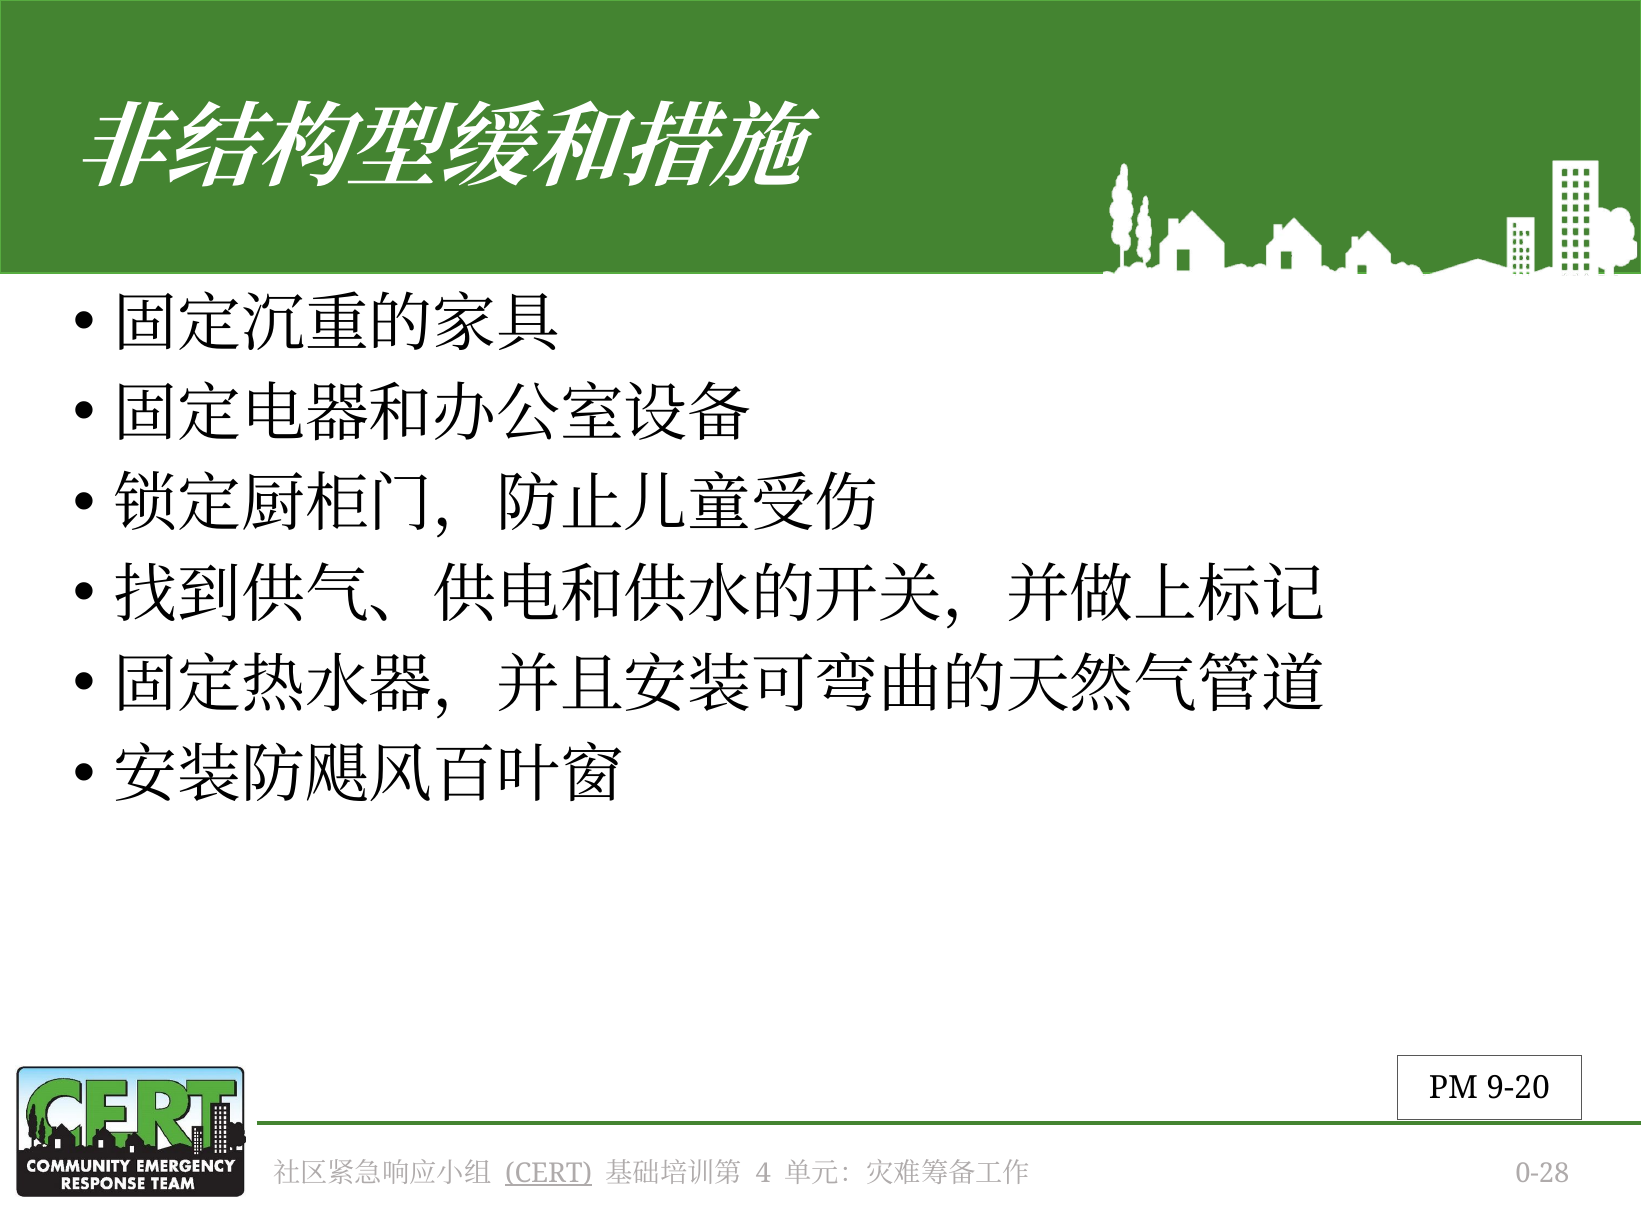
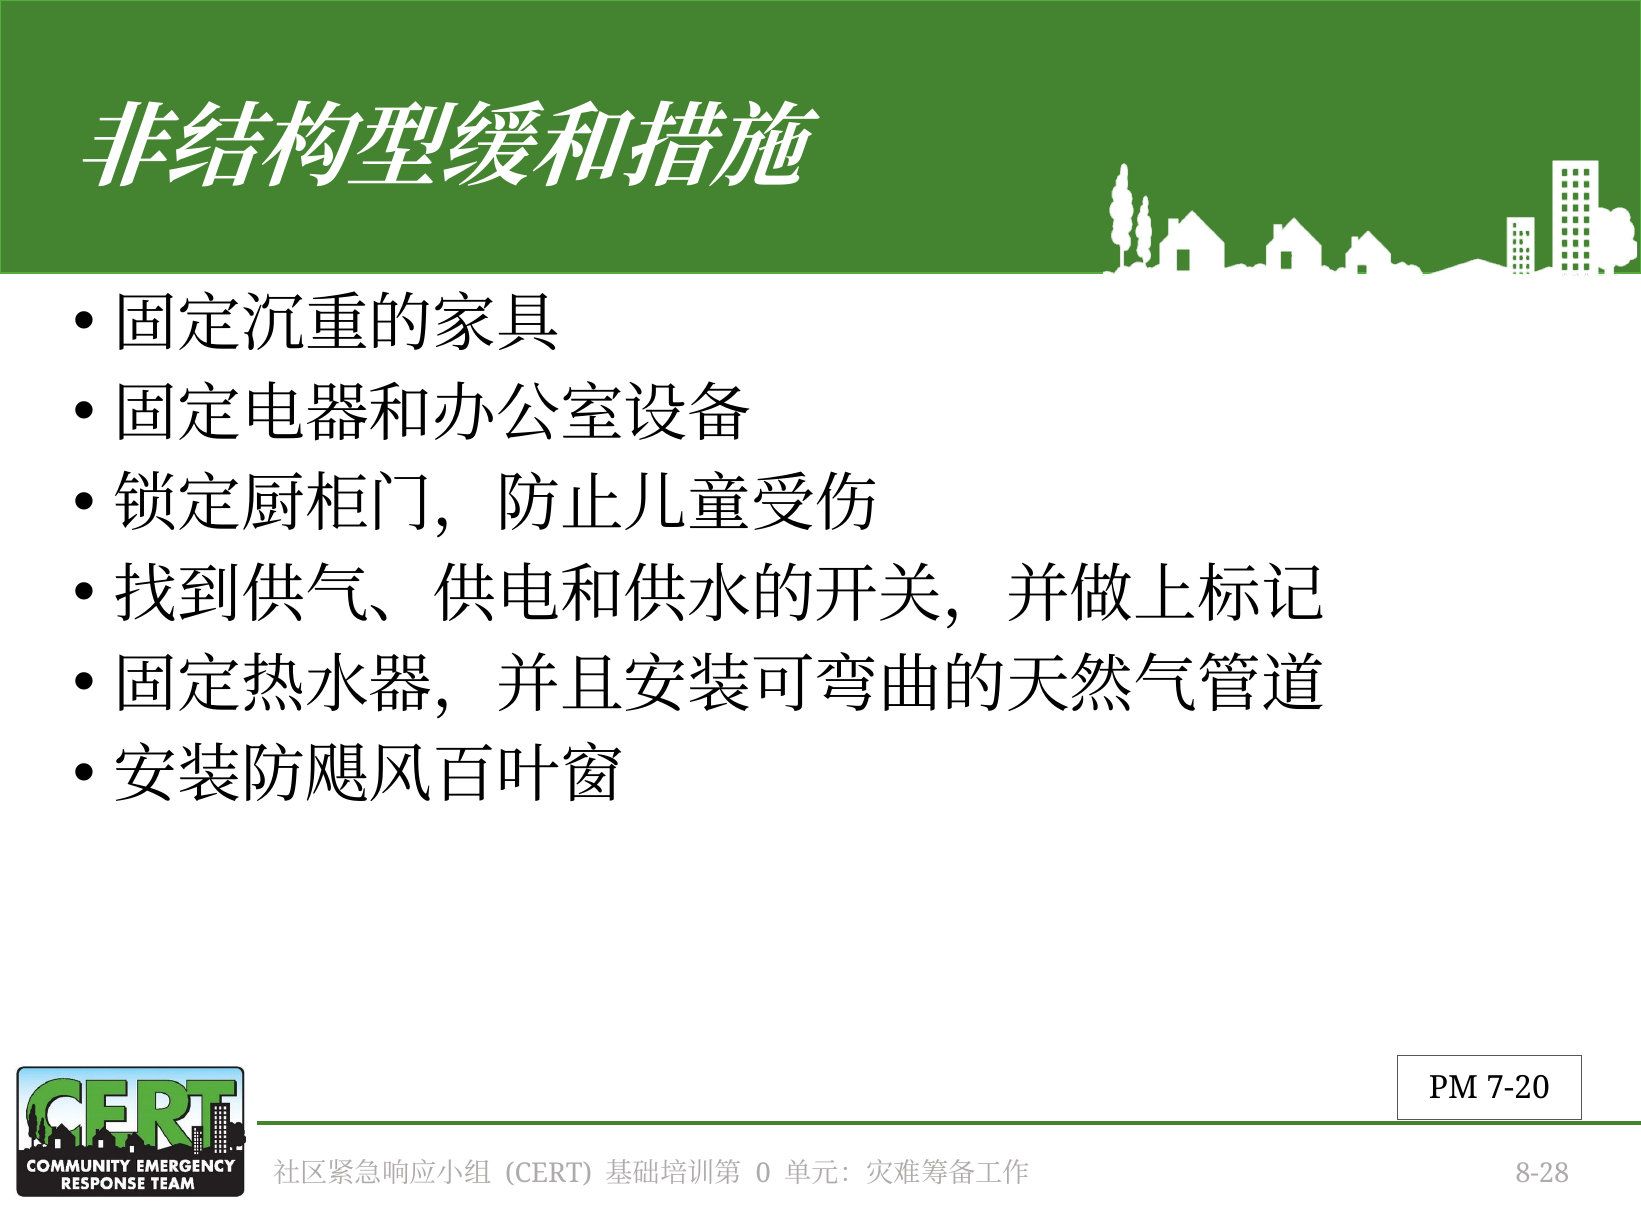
9-20: 9-20 -> 7-20
CERT underline: present -> none
4: 4 -> 0
0-28: 0-28 -> 8-28
